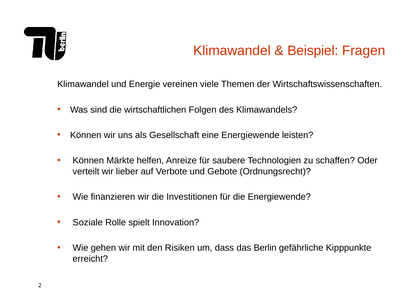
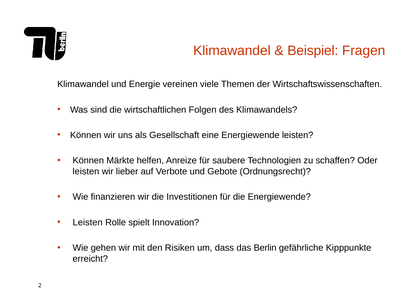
verteilt at (86, 172): verteilt -> leisten
Soziale at (88, 223): Soziale -> Leisten
